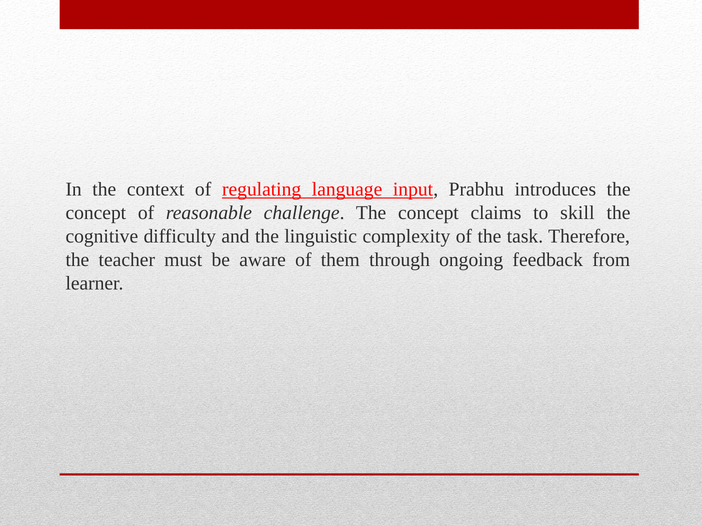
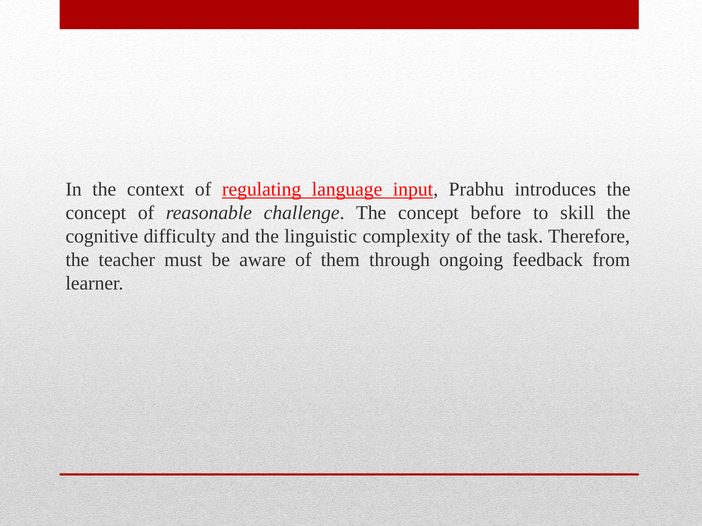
claims: claims -> before
